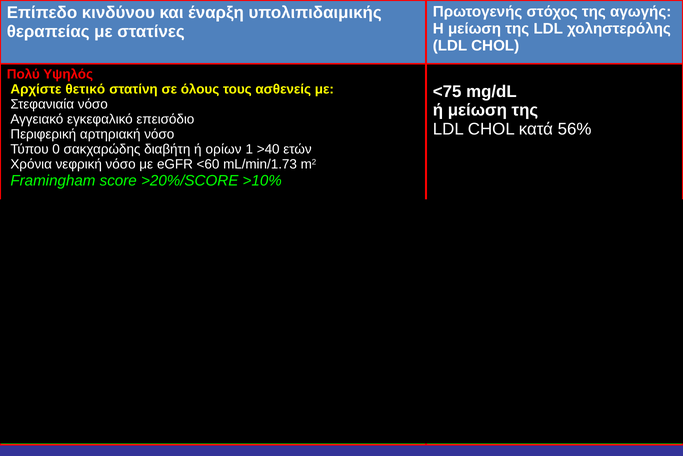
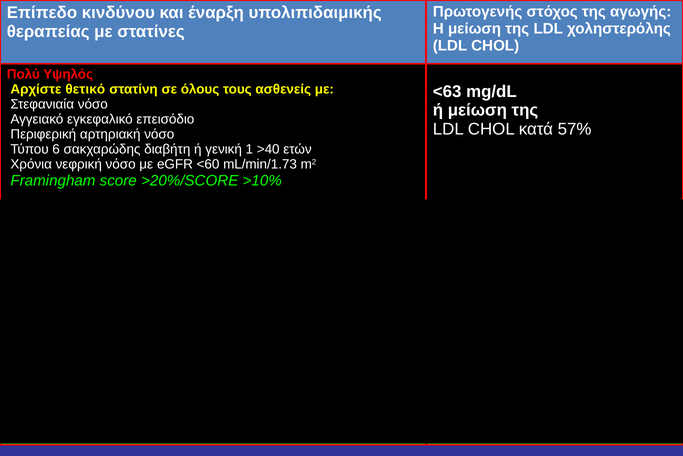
<75: <75 -> <63
56%: 56% -> 57%
0: 0 -> 6
ορίων: ορίων -> γενική
